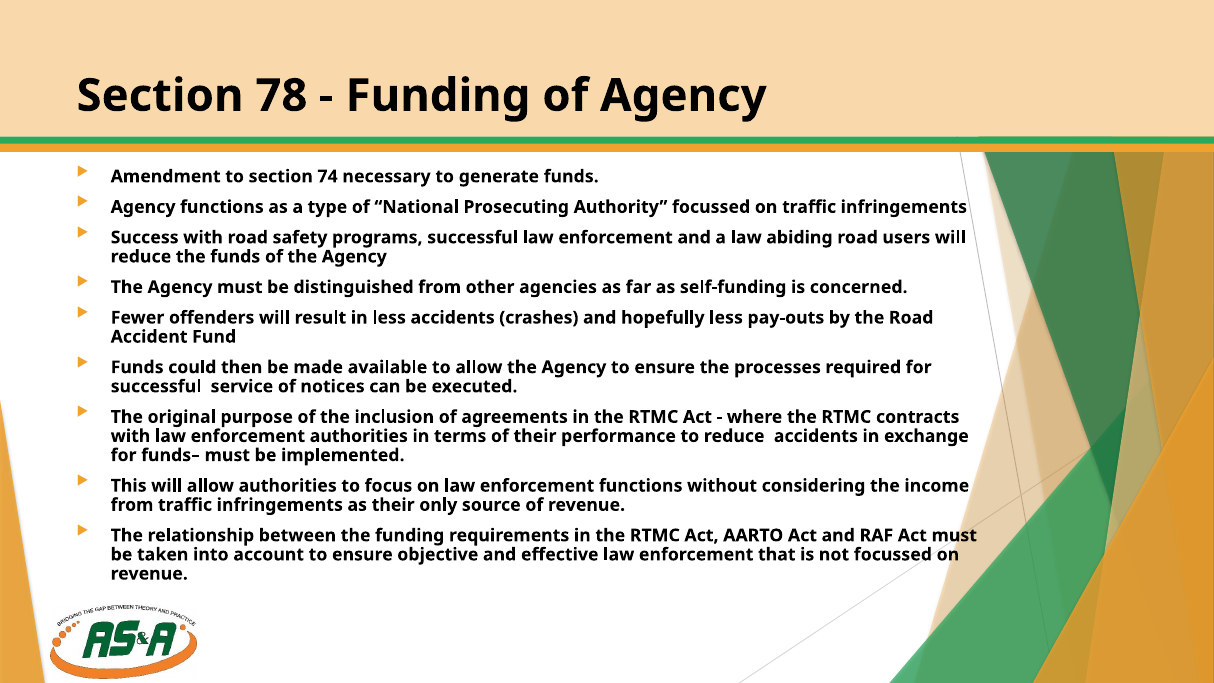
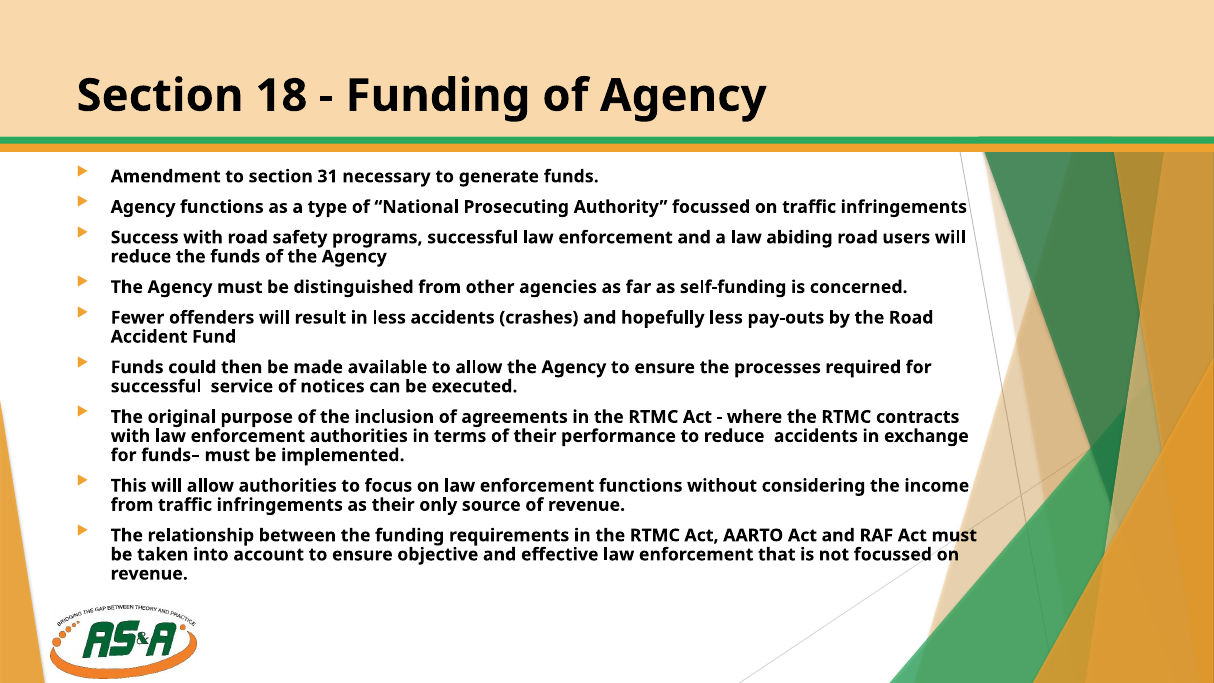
78: 78 -> 18
74: 74 -> 31
